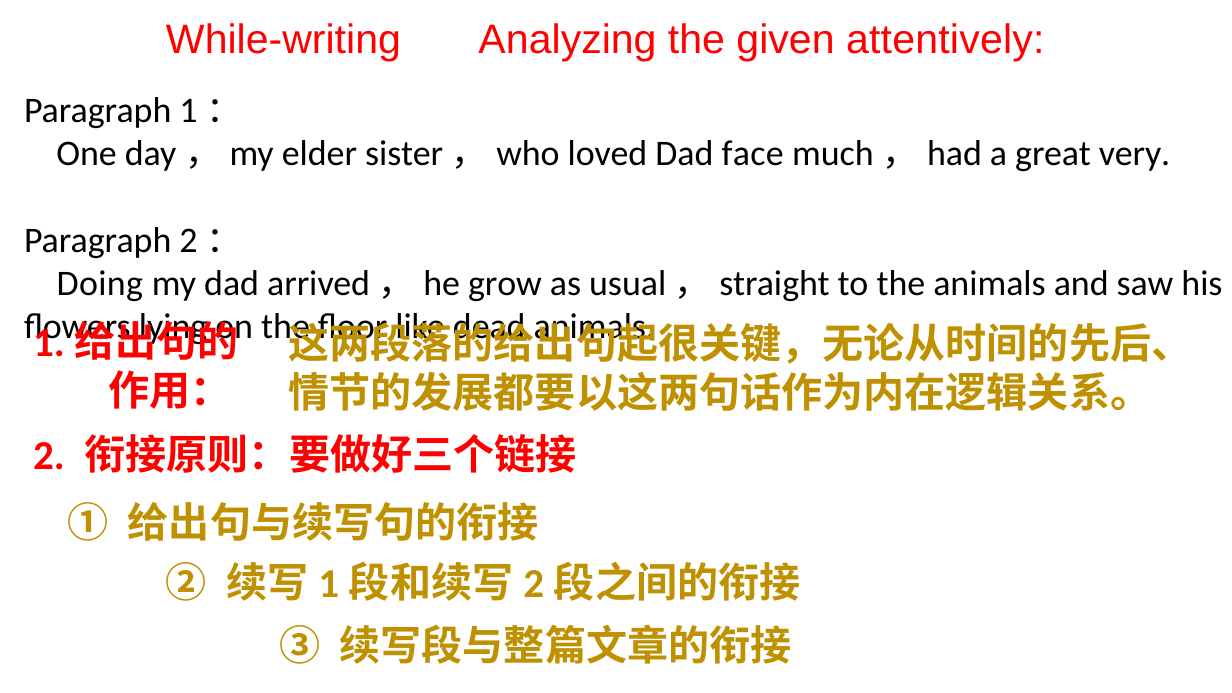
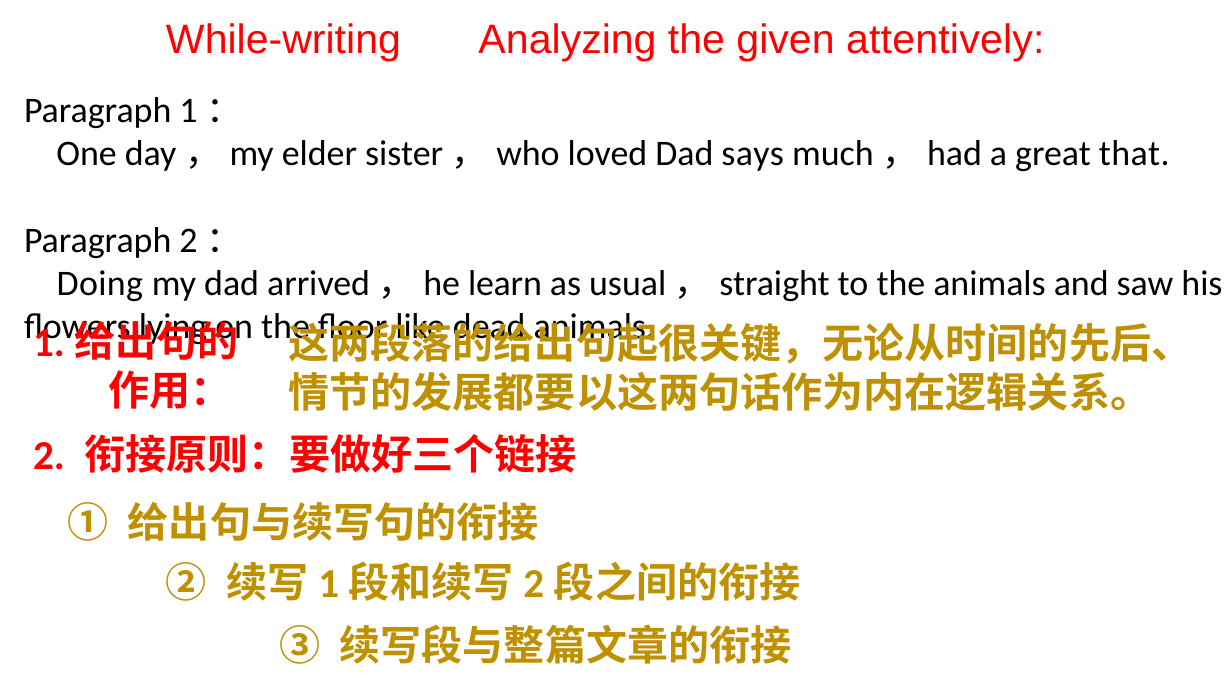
face: face -> says
very: very -> that
grow: grow -> learn
